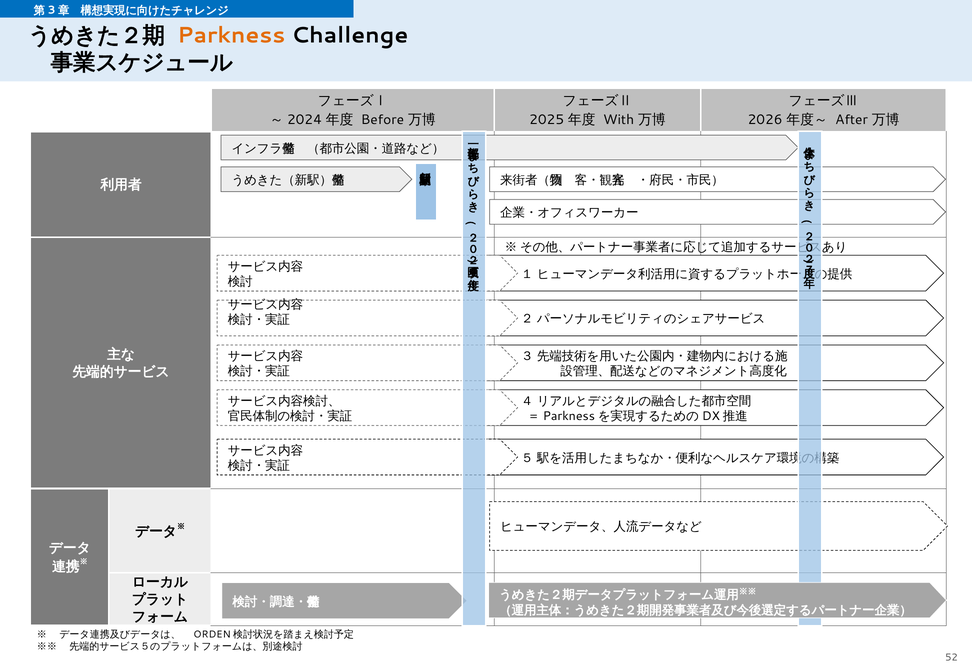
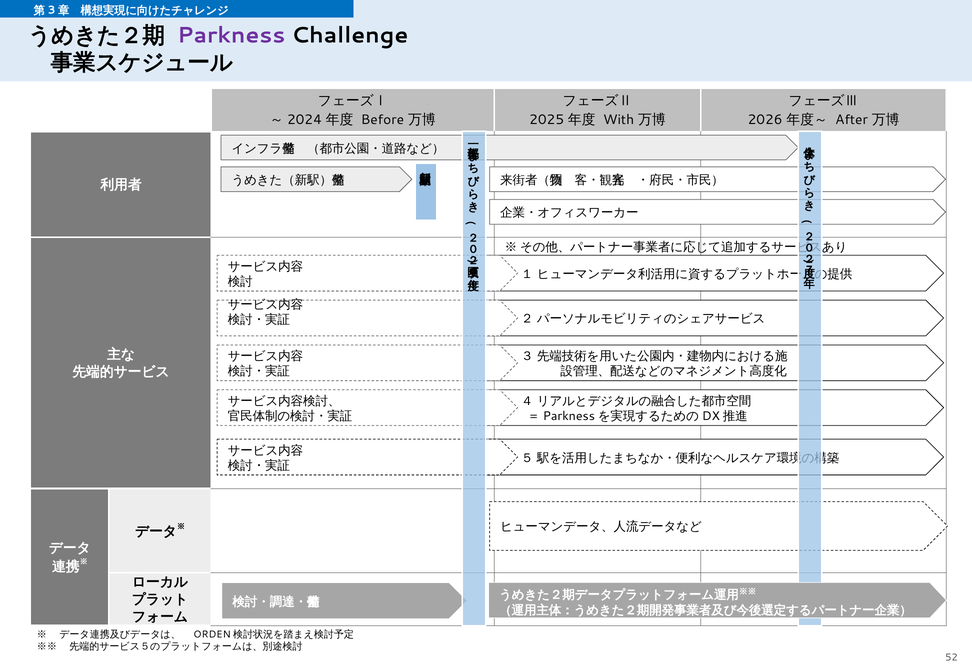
Parkness colour: orange -> purple
